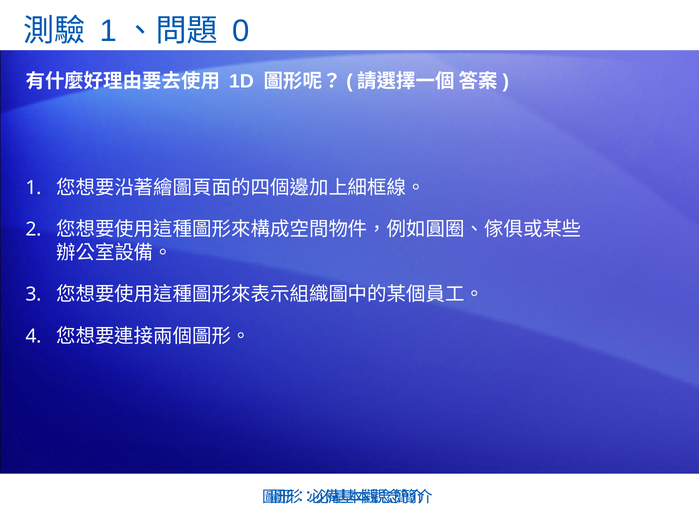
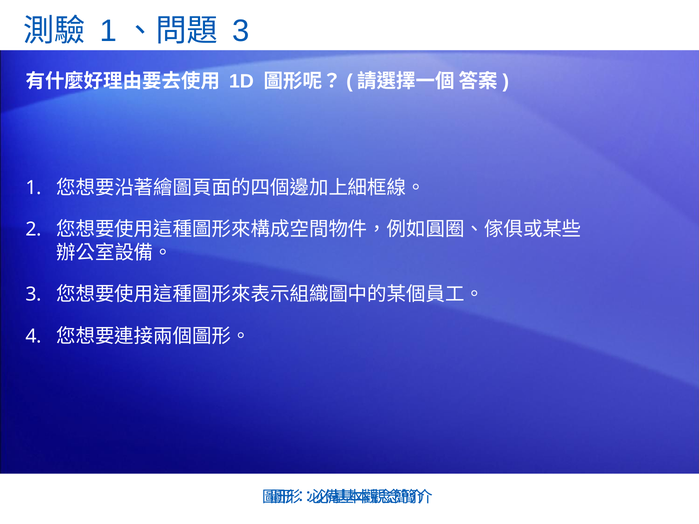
0 at (241, 31): 0 -> 3
